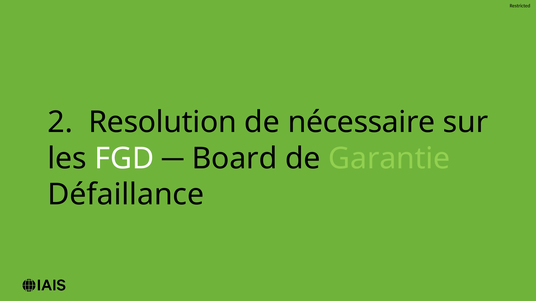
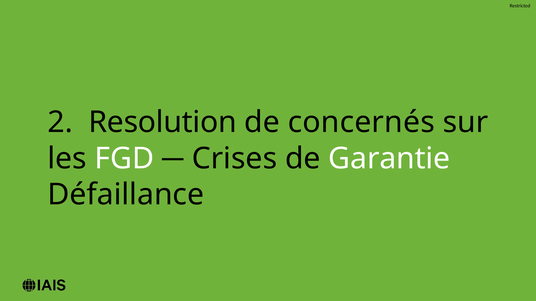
nécessaire: nécessaire -> concernés
Board: Board -> Crises
Garantie colour: light green -> white
